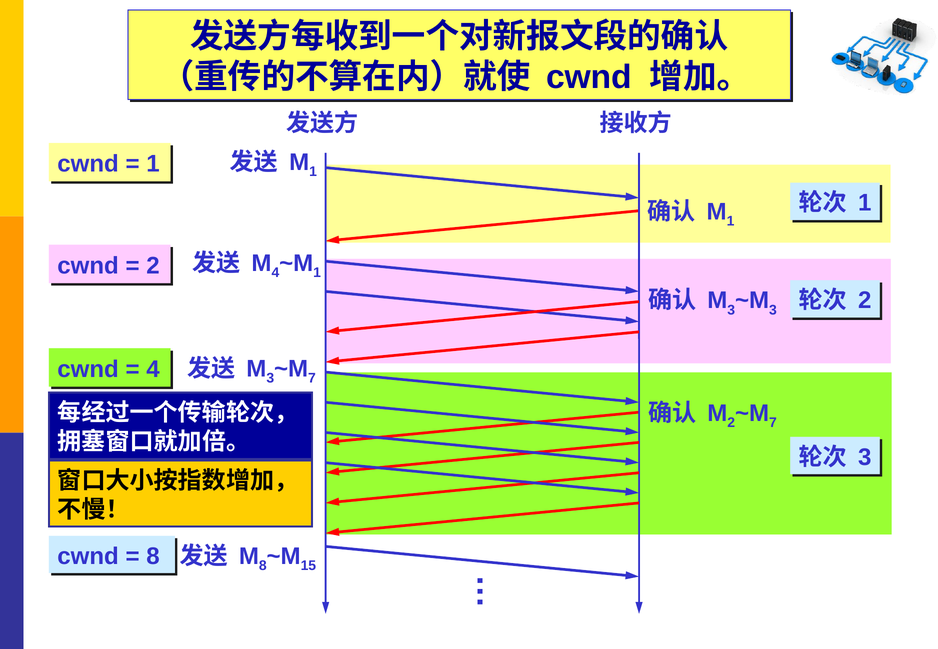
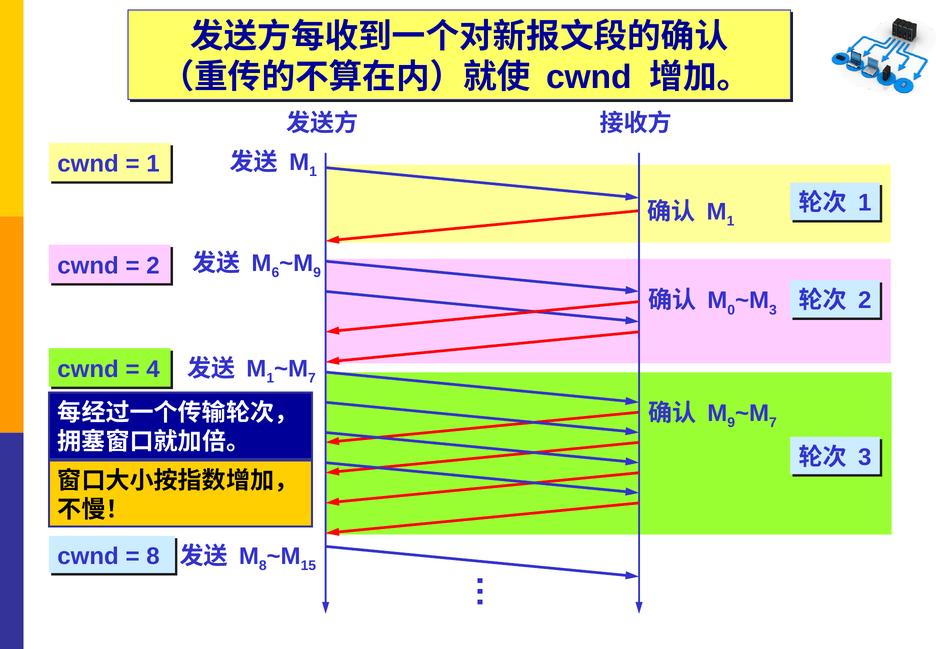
4 at (275, 273): 4 -> 6
1 at (317, 273): 1 -> 9
3 at (731, 310): 3 -> 0
3 at (270, 378): 3 -> 1
2 at (731, 423): 2 -> 9
